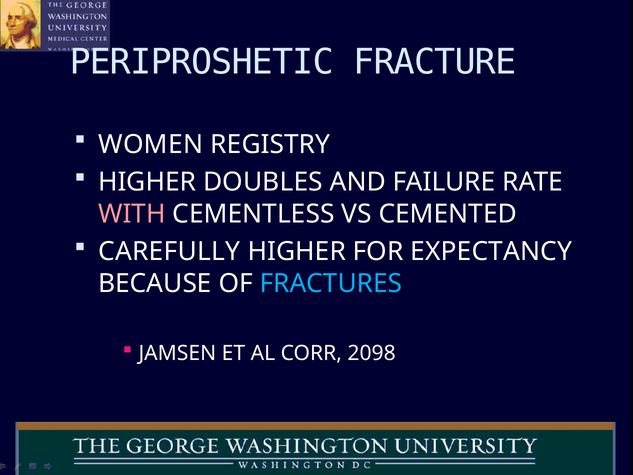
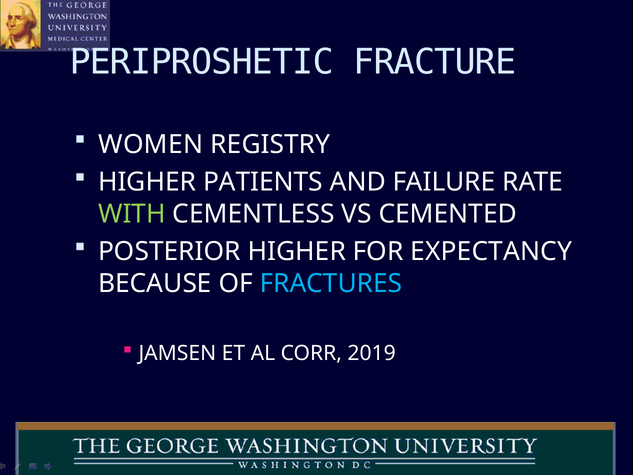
DOUBLES: DOUBLES -> PATIENTS
WITH colour: pink -> light green
CAREFULLY: CAREFULLY -> POSTERIOR
2098: 2098 -> 2019
